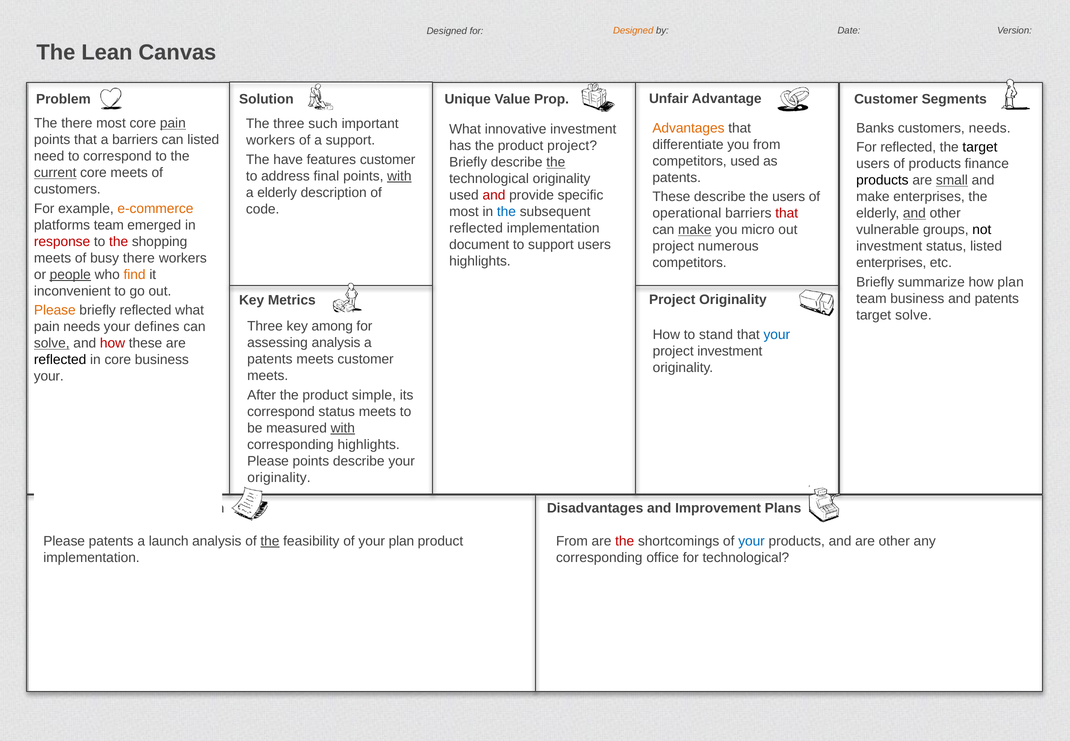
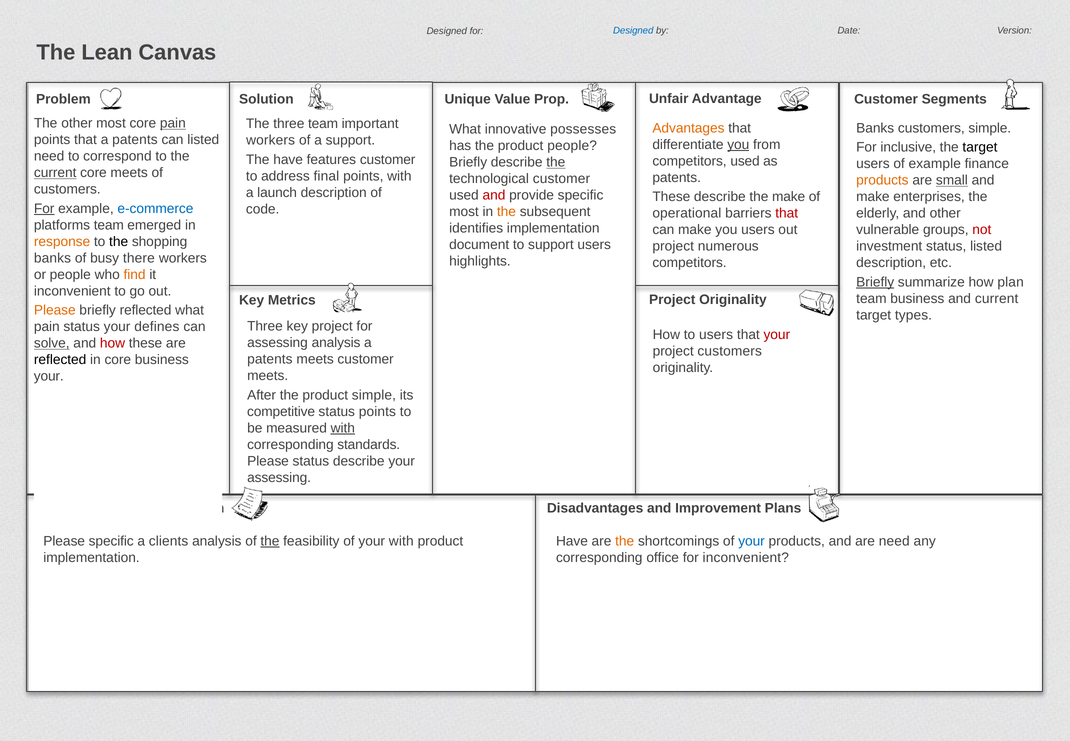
Designed at (633, 31) colour: orange -> blue
The there: there -> other
three such: such -> team
customers needs: needs -> simple
innovative investment: investment -> possesses
that a barriers: barriers -> patents
you at (738, 145) underline: none -> present
product project: project -> people
For reflected: reflected -> inclusive
of products: products -> example
with at (399, 176) underline: present -> none
technological originality: originality -> customer
products at (882, 180) colour: black -> orange
a elderly: elderly -> launch
the users: users -> make
For at (44, 209) underline: none -> present
e-commerce colour: orange -> blue
the at (506, 212) colour: blue -> orange
and at (914, 213) underline: present -> none
reflected at (476, 228): reflected -> identifies
make at (695, 230) underline: present -> none
you micro: micro -> users
not colour: black -> red
response colour: red -> orange
the at (119, 242) colour: red -> black
meets at (53, 258): meets -> banks
enterprises at (891, 263): enterprises -> description
people at (70, 275) underline: present -> none
Briefly at (875, 282) underline: none -> present
and patents: patents -> current
target solve: solve -> types
key among: among -> project
pain needs: needs -> status
to stand: stand -> users
your at (777, 334) colour: blue -> red
project investment: investment -> customers
correspond at (281, 411): correspond -> competitive
status meets: meets -> points
corresponding highlights: highlights -> standards
Please points: points -> status
originality at (279, 477): originality -> assessing
Please patents: patents -> specific
launch: launch -> clients
your plan: plan -> with
From at (572, 541): From -> Have
the at (625, 541) colour: red -> orange
are other: other -> need
for technological: technological -> inconvenient
